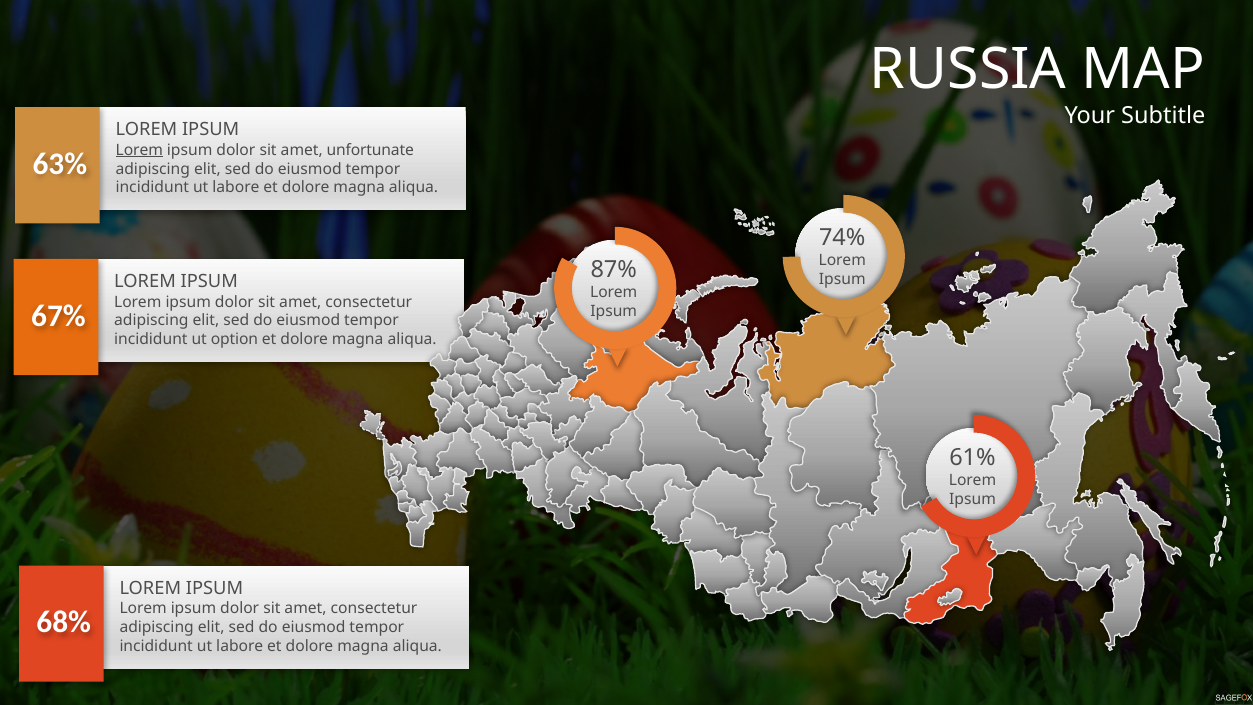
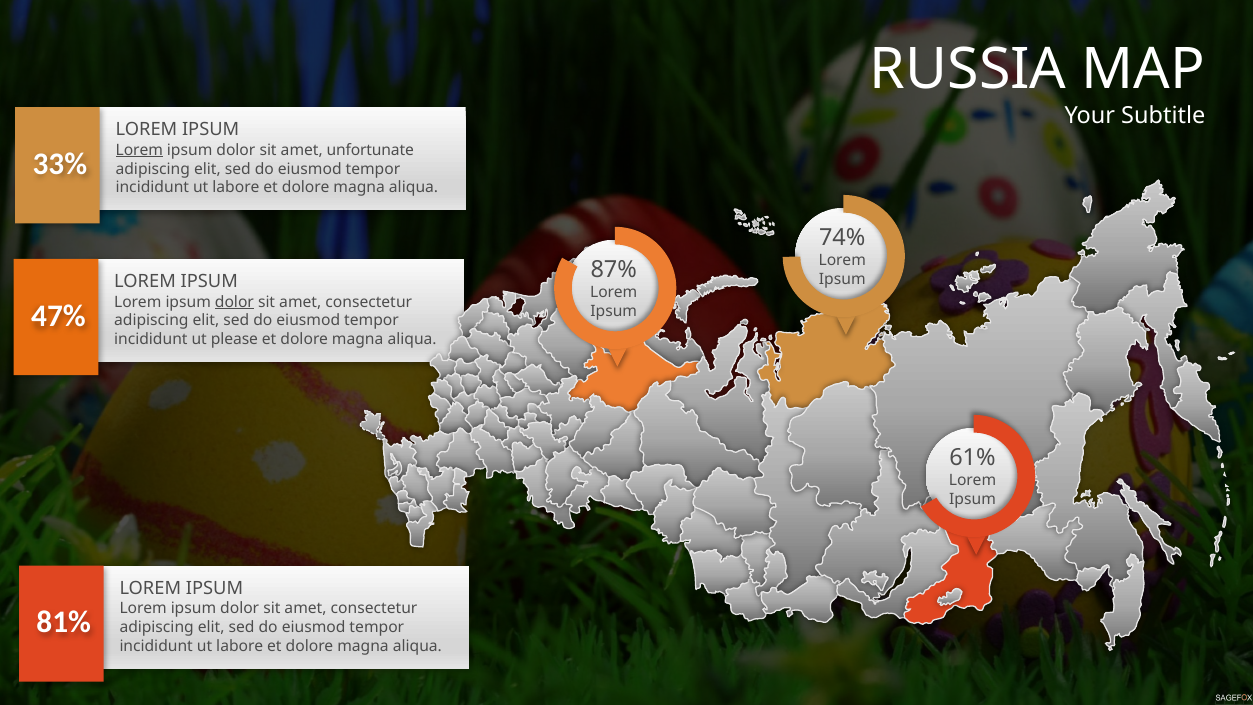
63%: 63% -> 33%
dolor at (234, 302) underline: none -> present
67%: 67% -> 47%
option: option -> please
68%: 68% -> 81%
